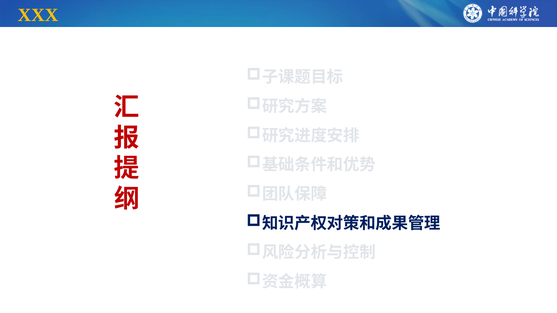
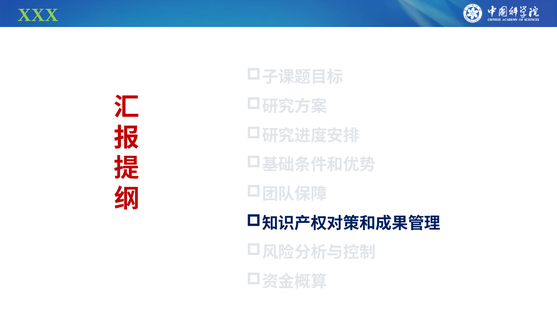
XXX colour: yellow -> light green
